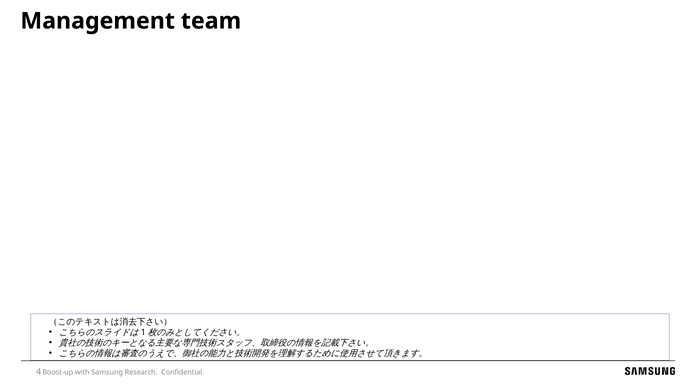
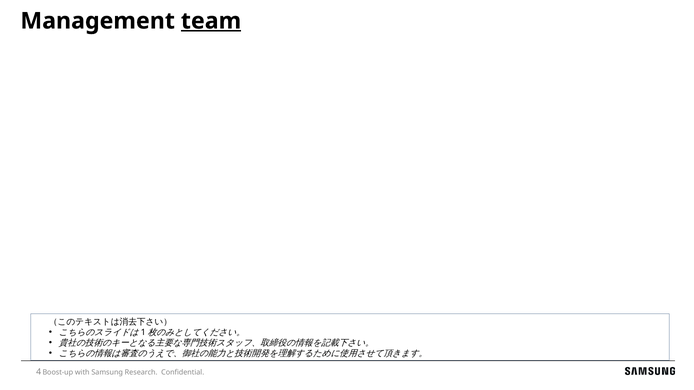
team underline: none -> present
